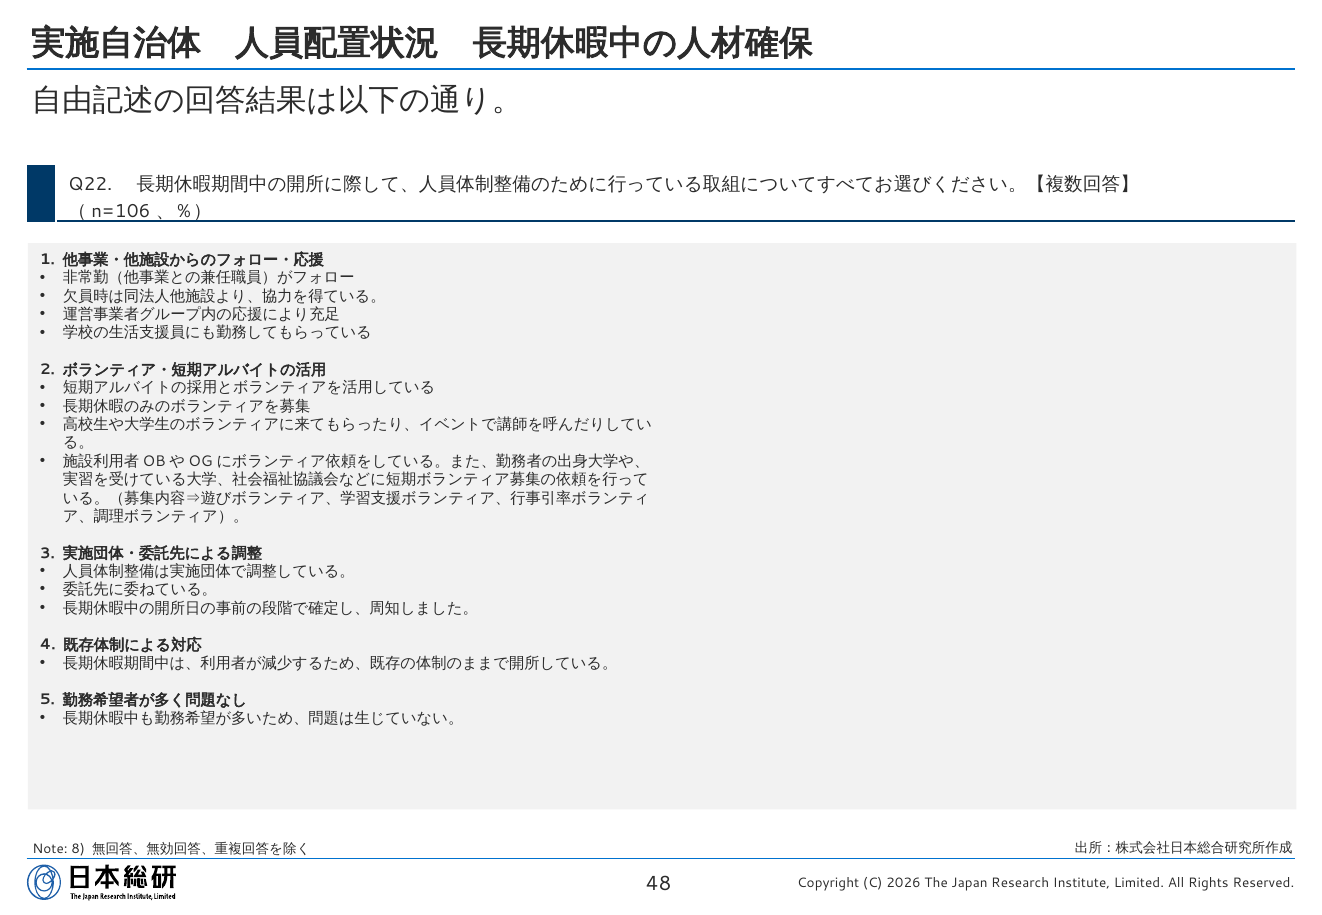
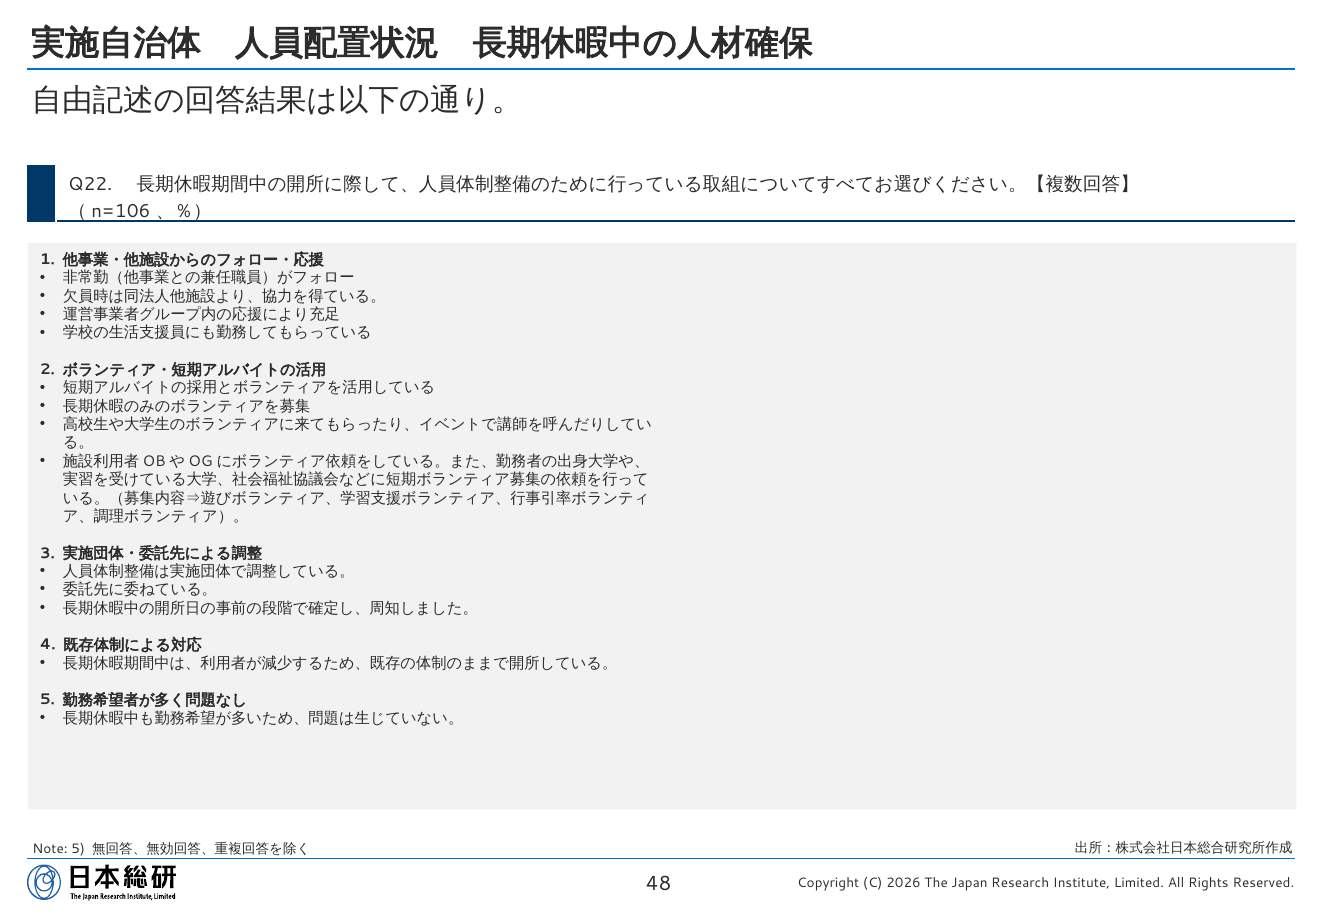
Note 8: 8 -> 5
